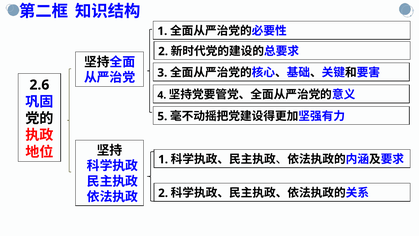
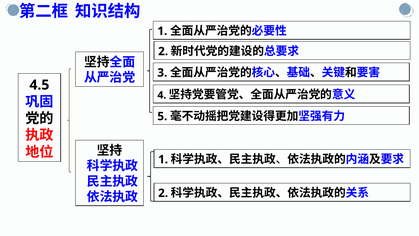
2.6: 2.6 -> 4.5
